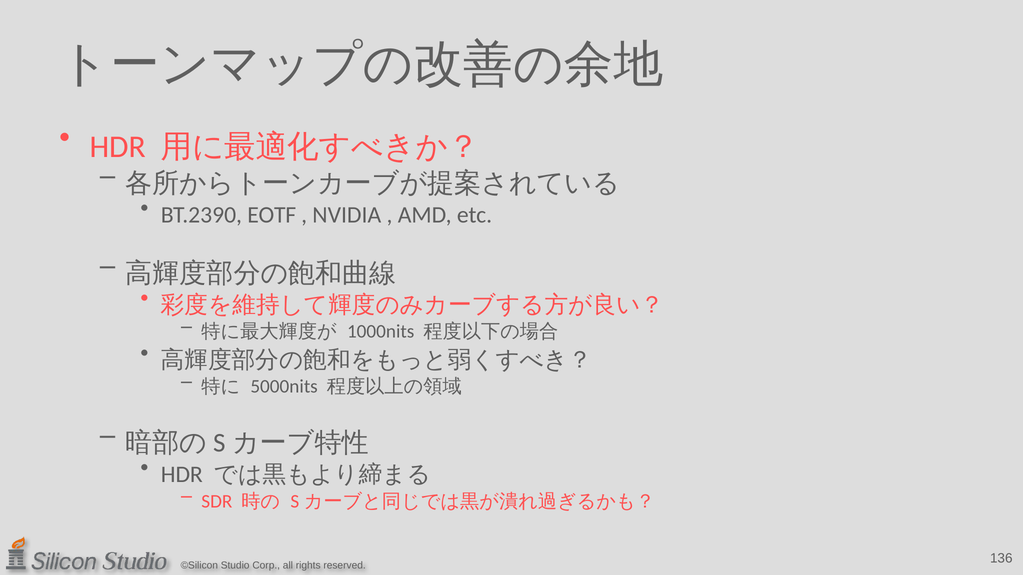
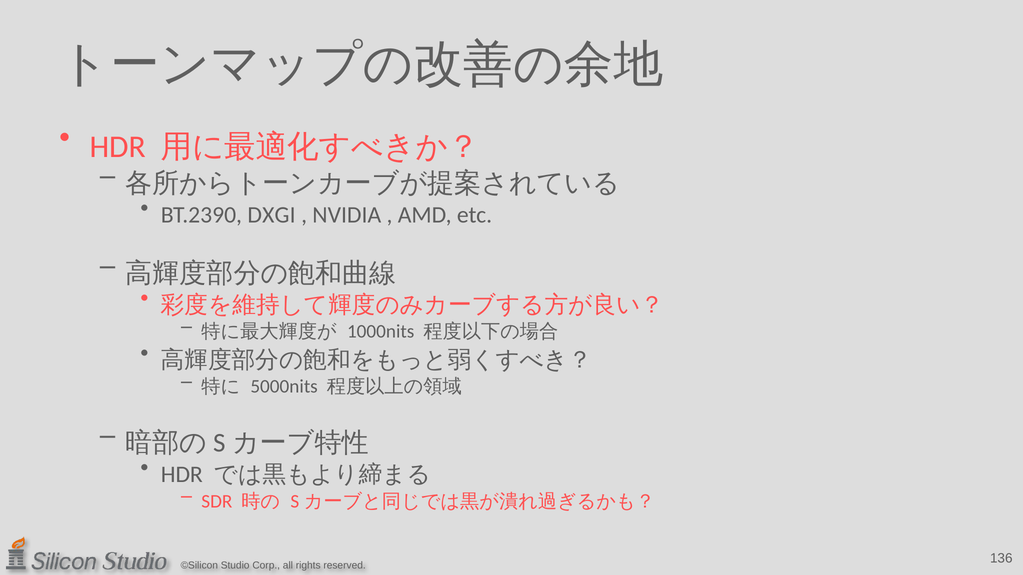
EOTF: EOTF -> DXGI
